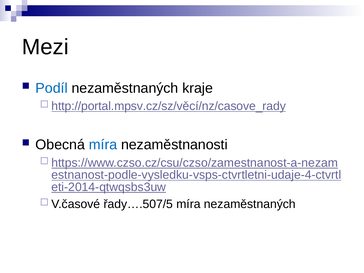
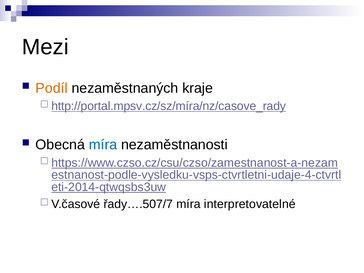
Podíl colour: blue -> orange
http://portal.mpsv.cz/sz/věcí/nz/casove_rady: http://portal.mpsv.cz/sz/věcí/nz/casove_rady -> http://portal.mpsv.cz/sz/míra/nz/casove_rady
řady….507/5: řady….507/5 -> řady….507/7
míra nezaměstnaných: nezaměstnaných -> interpretovatelné
